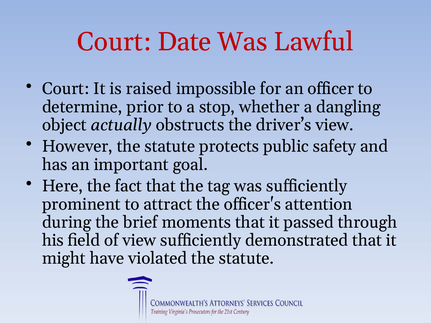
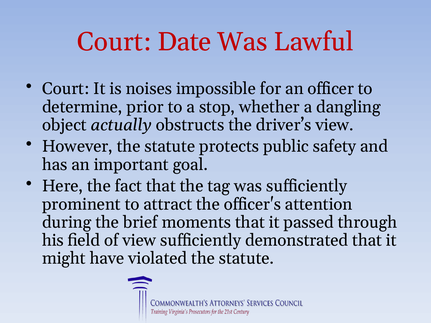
raised: raised -> noises
